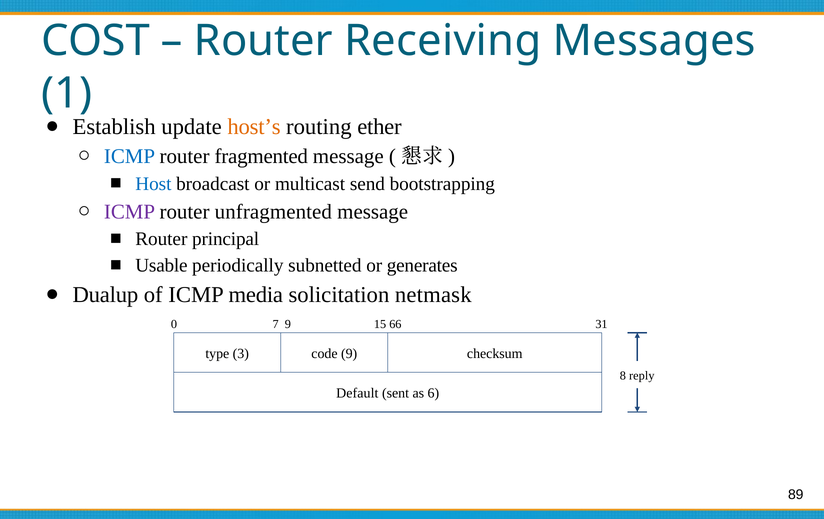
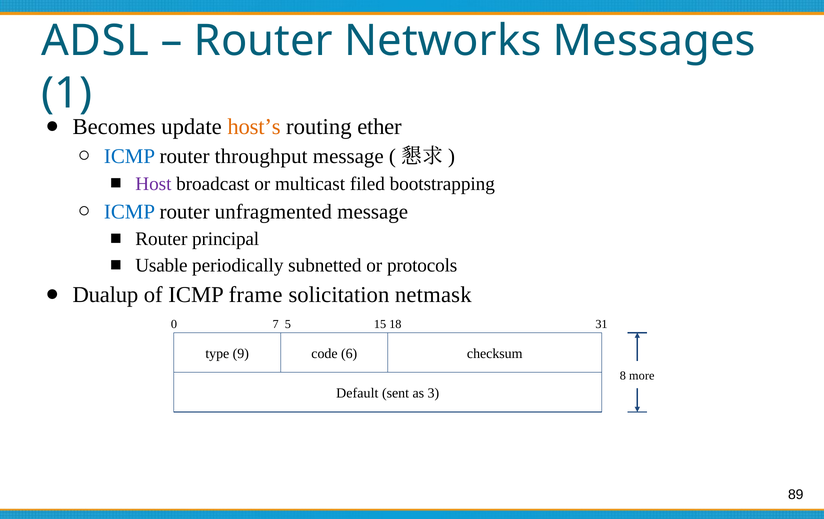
COST: COST -> ADSL
Receiving: Receiving -> Networks
Establish: Establish -> Becomes
fragmented: fragmented -> throughput
Host colour: blue -> purple
send: send -> filed
ICMP at (130, 212) colour: purple -> blue
generates: generates -> protocols
media: media -> frame
7 9: 9 -> 5
66: 66 -> 18
3: 3 -> 9
code 9: 9 -> 6
reply: reply -> more
6: 6 -> 3
